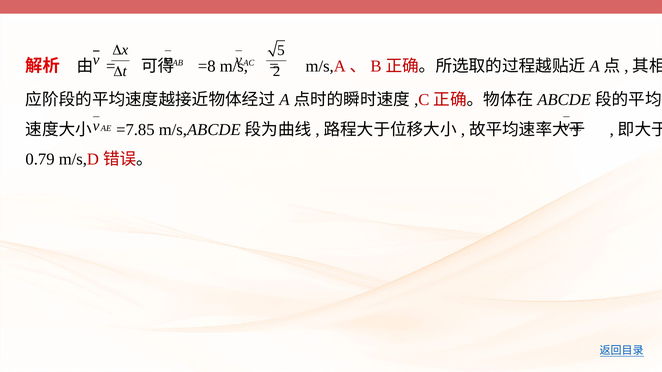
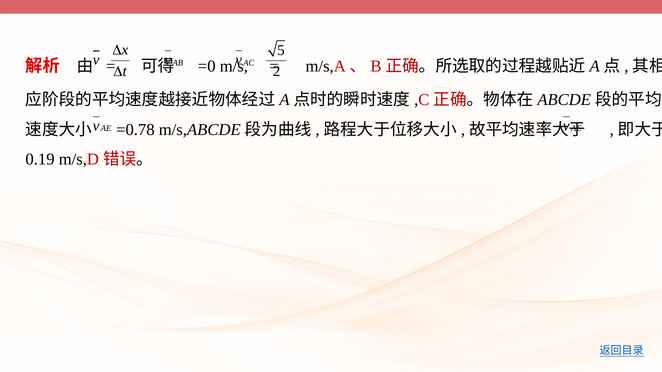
=8: =8 -> =0
=7.85: =7.85 -> =0.78
0.79: 0.79 -> 0.19
